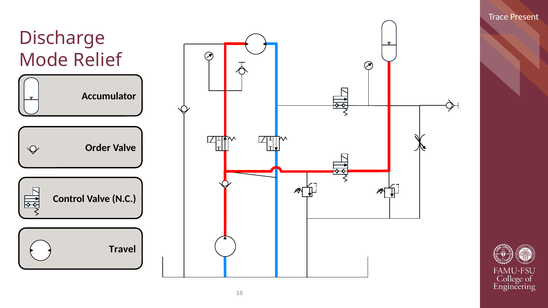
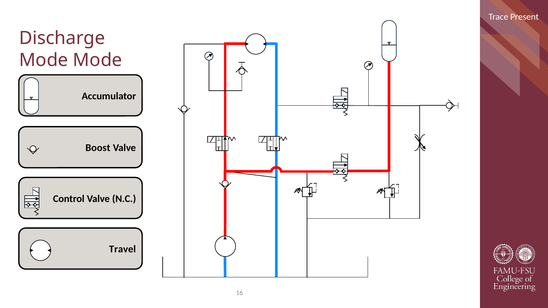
Mode Relief: Relief -> Mode
Order: Order -> Boost
